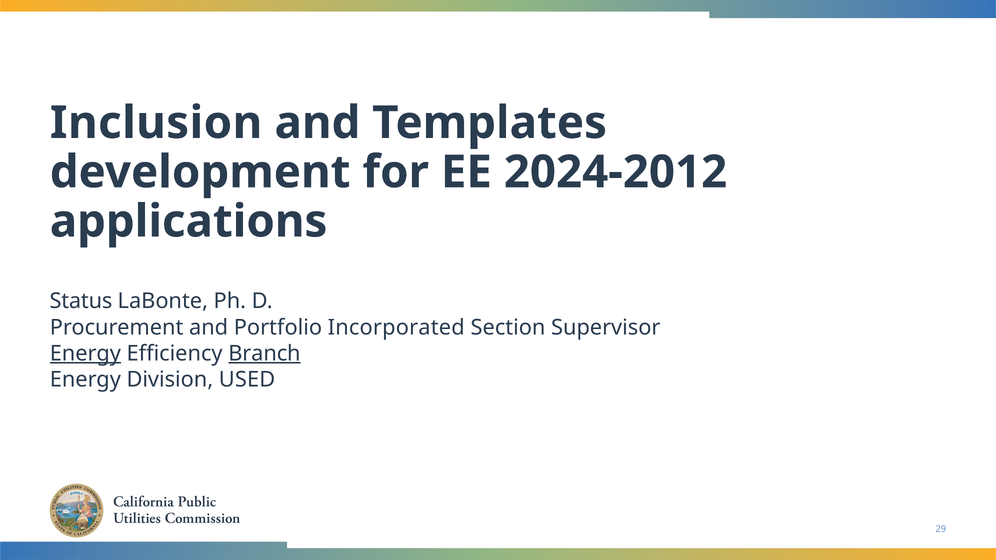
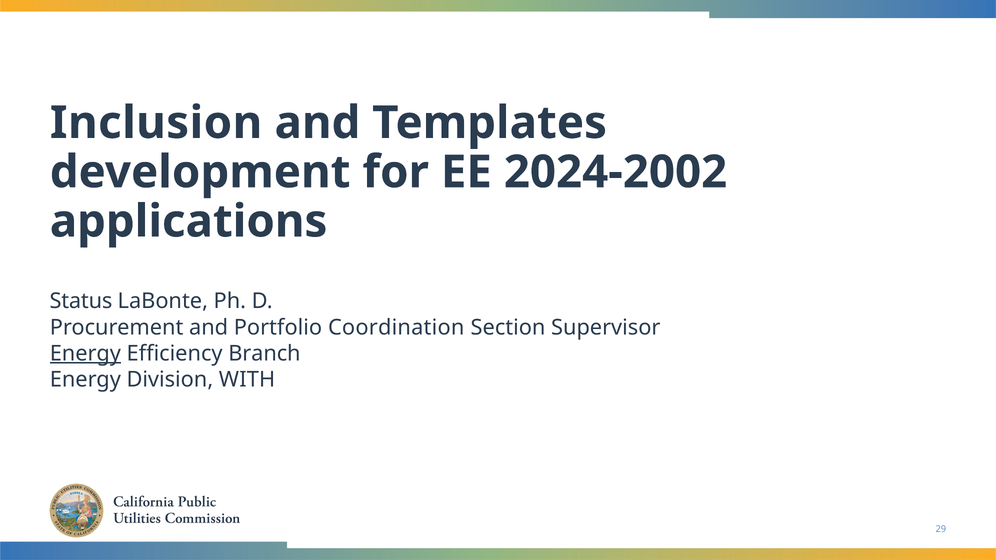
2024-2012: 2024-2012 -> 2024-2002
Incorporated: Incorporated -> Coordination
Branch underline: present -> none
USED: USED -> WITH
